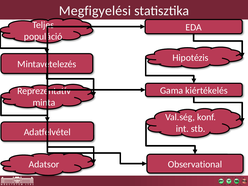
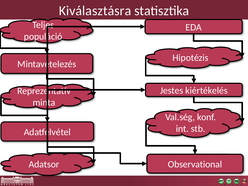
Megfigyelési: Megfigyelési -> Kiválasztásra
Gama: Gama -> Jestes
